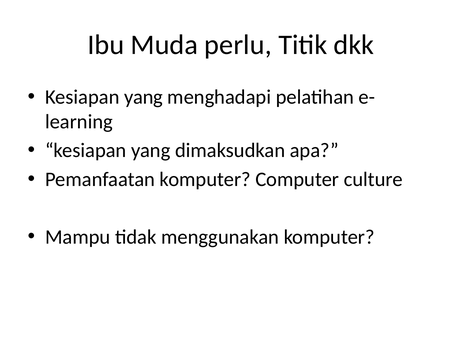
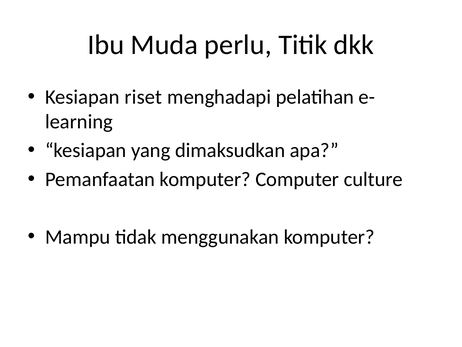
yang at (144, 97): yang -> riset
